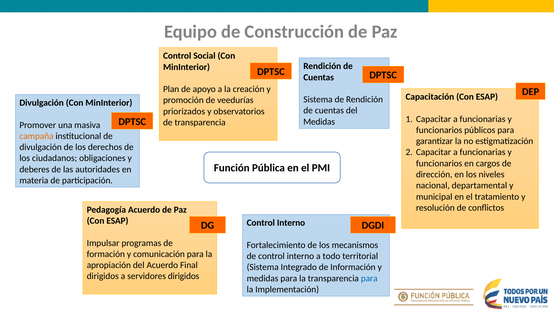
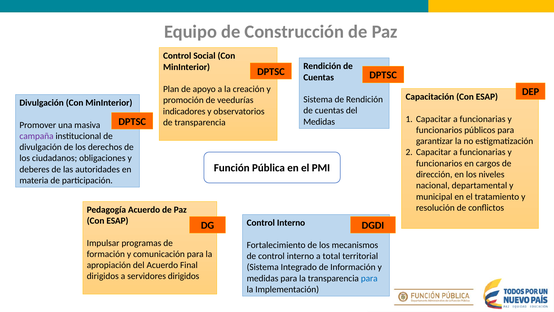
priorizados: priorizados -> indicadores
campaña colour: orange -> purple
todo: todo -> total
